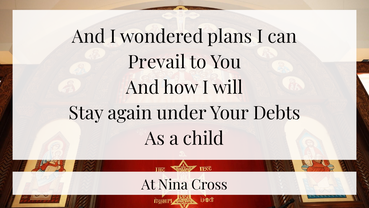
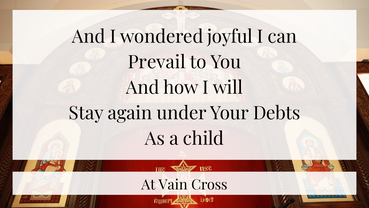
plans: plans -> joyful
Nina: Nina -> Vain
